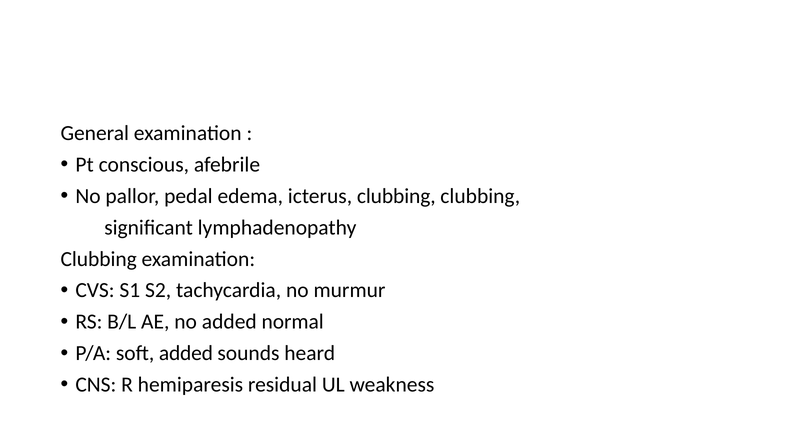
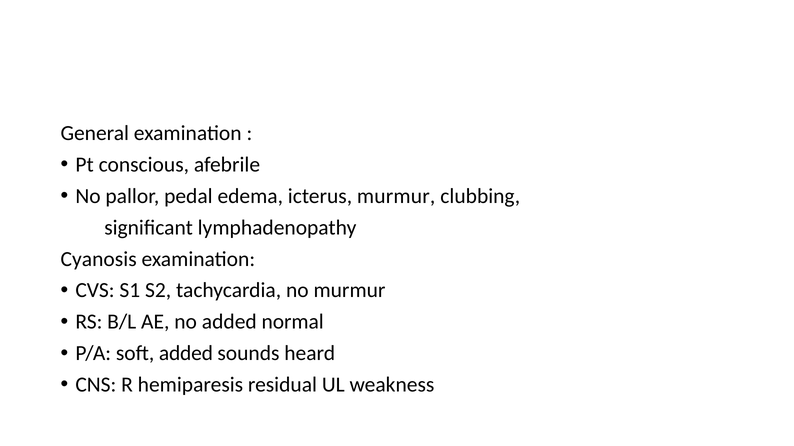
icterus clubbing: clubbing -> murmur
Clubbing at (99, 259): Clubbing -> Cyanosis
